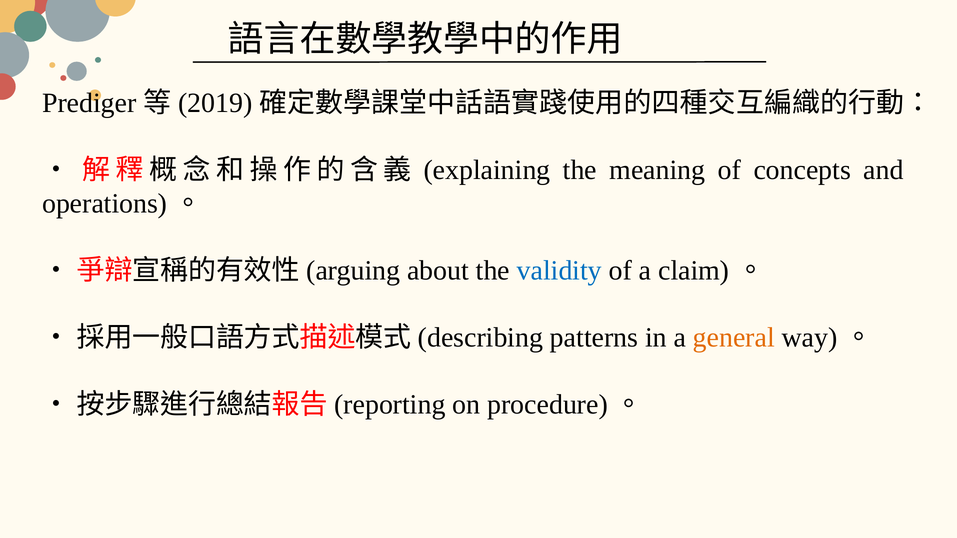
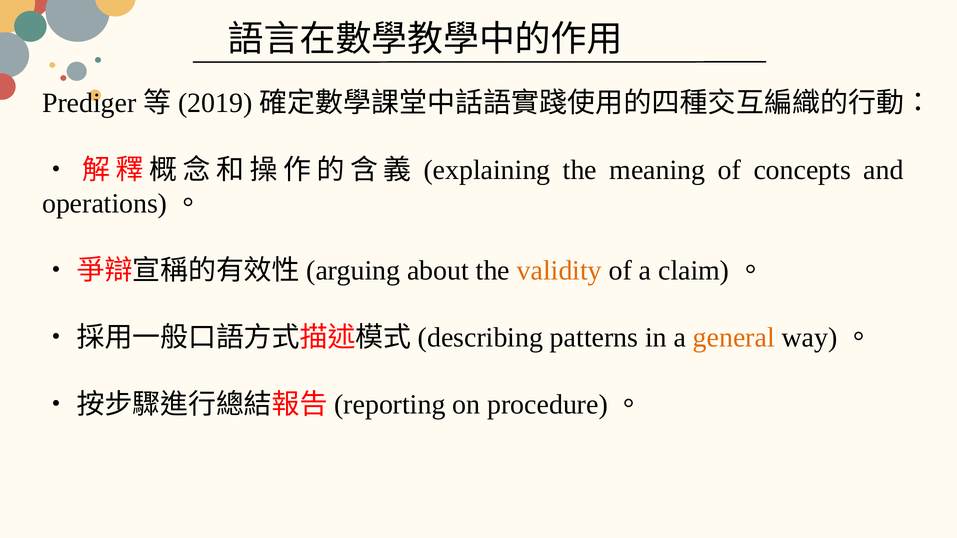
validity colour: blue -> orange
